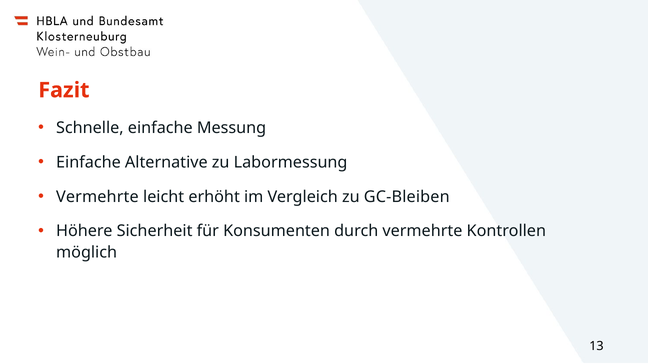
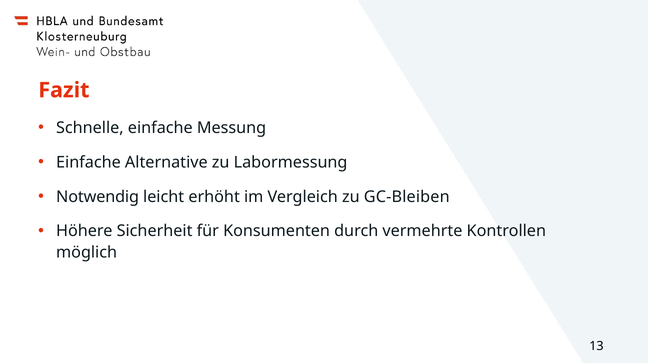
Vermehrte at (97, 197): Vermehrte -> Notwendig
